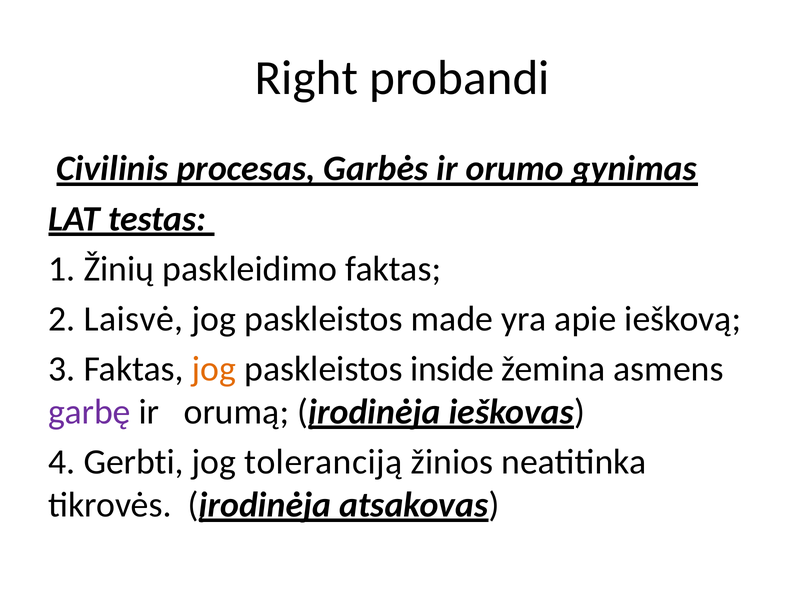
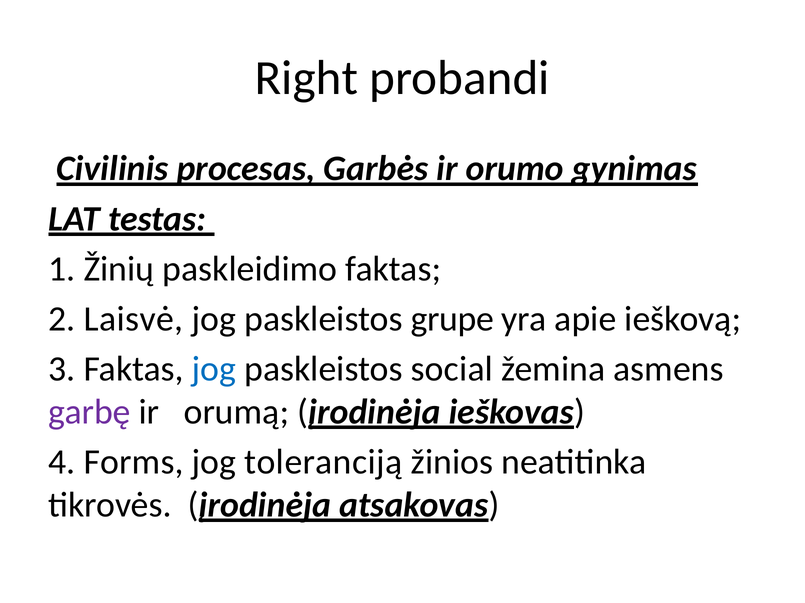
made: made -> grupe
jog at (214, 369) colour: orange -> blue
inside: inside -> social
Gerbti: Gerbti -> Forms
